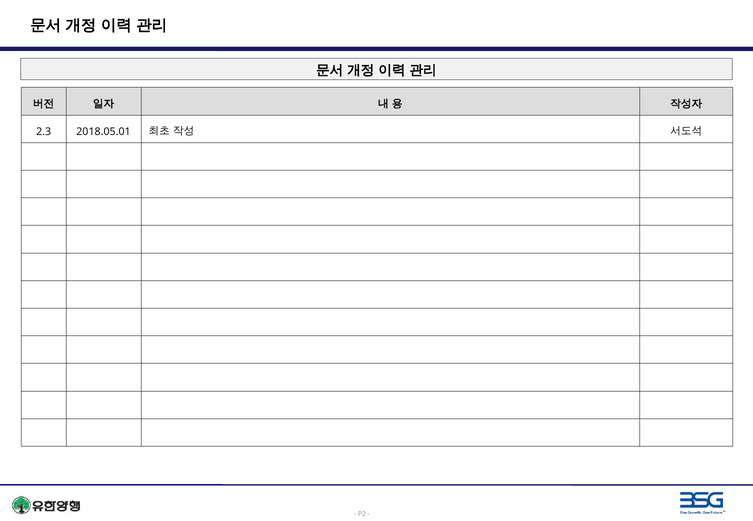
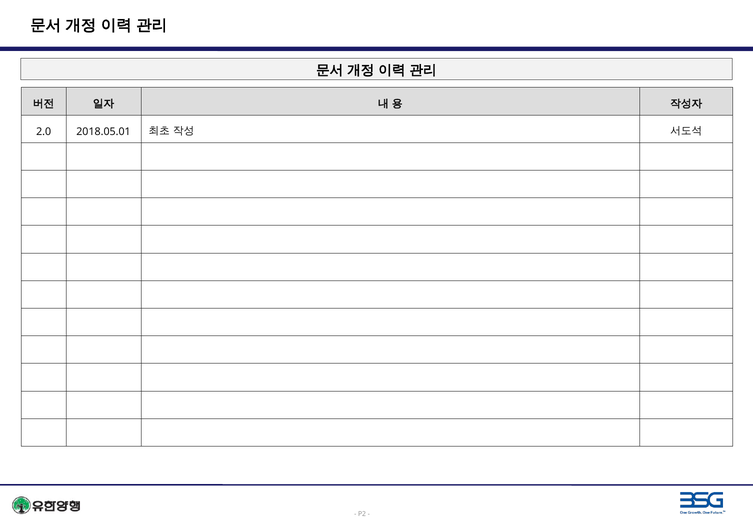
2.3: 2.3 -> 2.0
